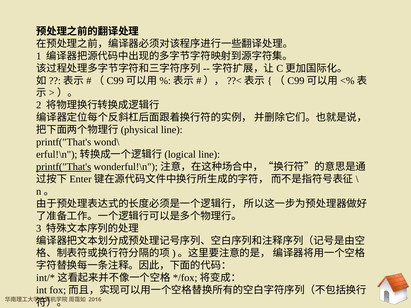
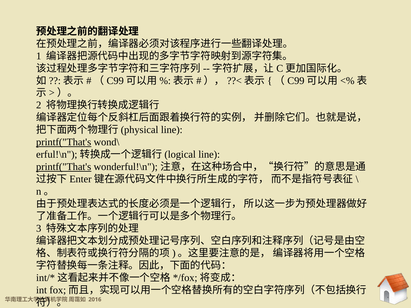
printf("That's at (64, 142) underline: none -> present
